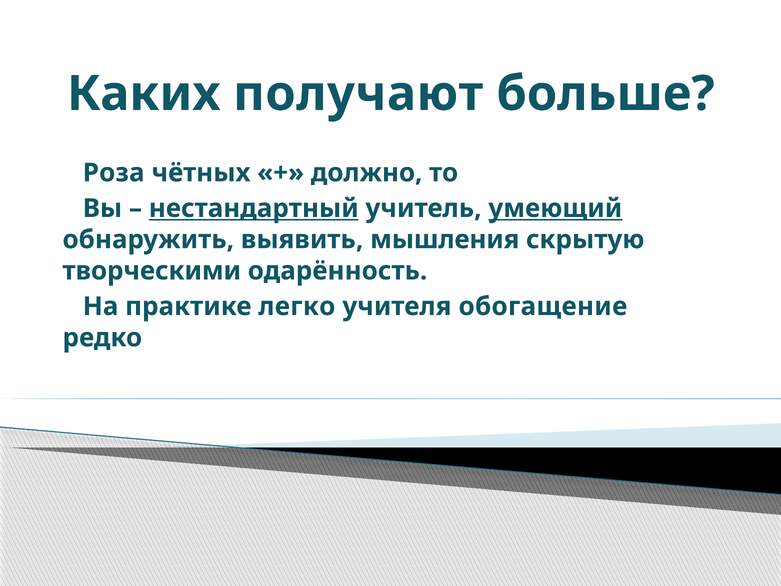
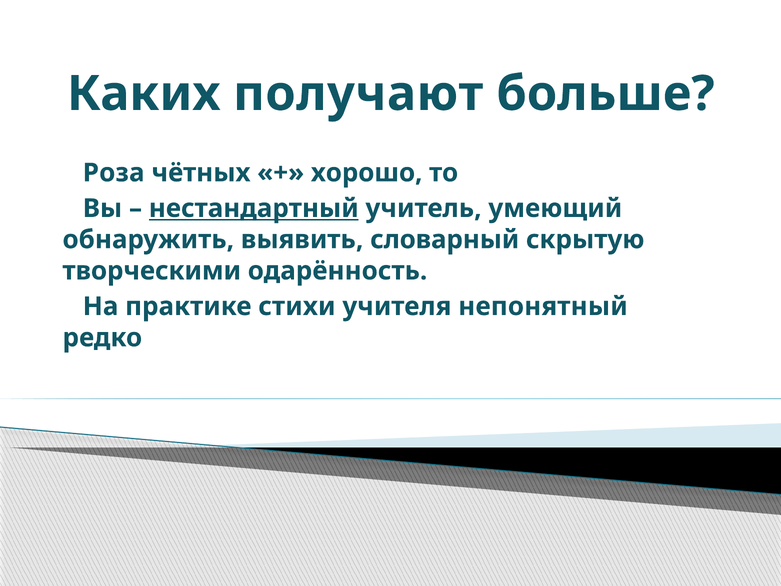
должно: должно -> хорошо
умеющий underline: present -> none
мышления: мышления -> словарный
легко: легко -> стихи
обогащение: обогащение -> непонятный
